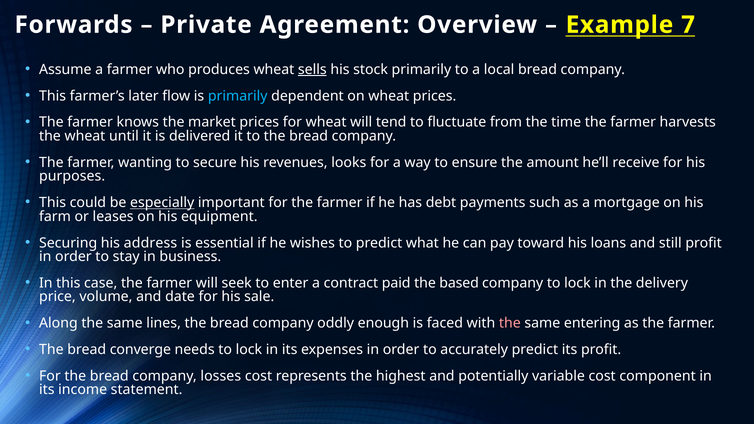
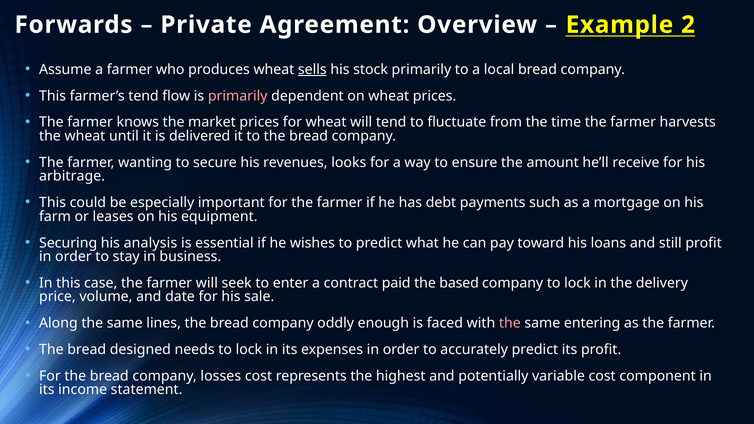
7: 7 -> 2
farmer’s later: later -> tend
primarily at (238, 96) colour: light blue -> pink
purposes: purposes -> arbitrage
especially underline: present -> none
address: address -> analysis
converge: converge -> designed
